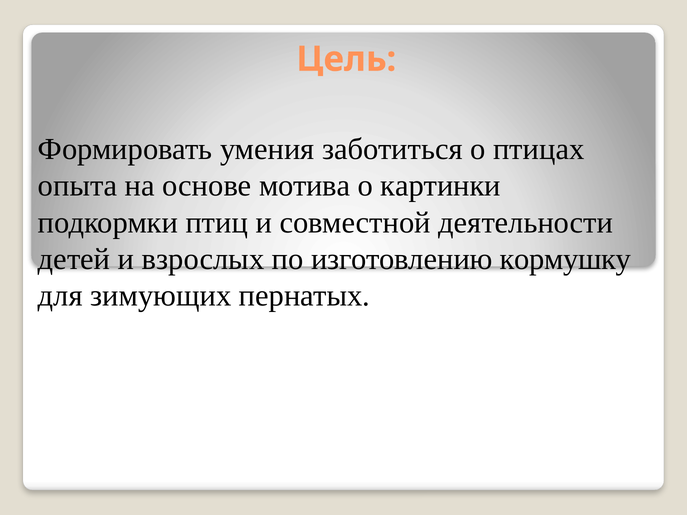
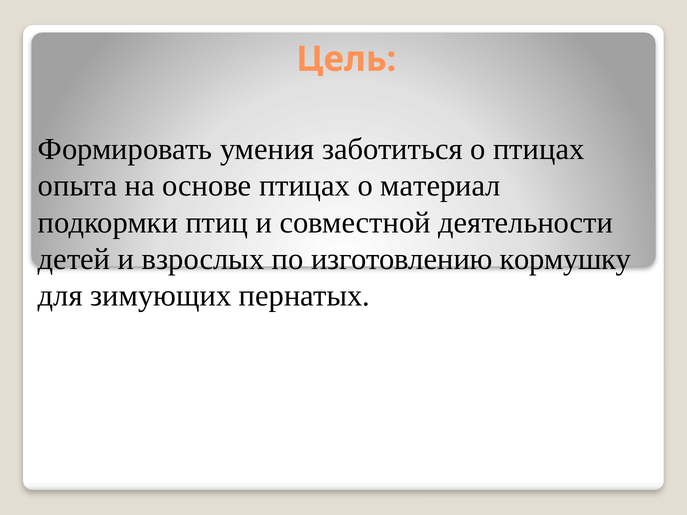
основе мотива: мотива -> птицах
картинки: картинки -> материал
